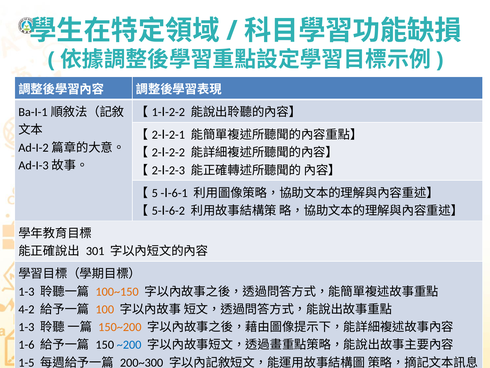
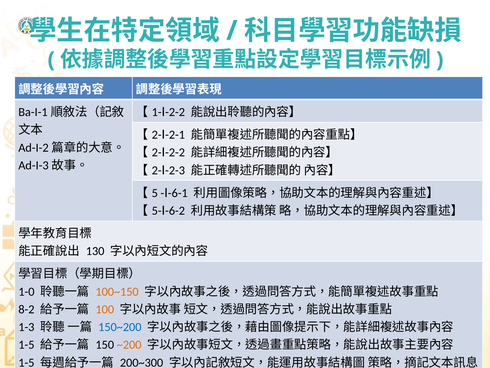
301: 301 -> 130
1-3 at (26, 291): 1-3 -> 1-0
4-2: 4-2 -> 8-2
150~200 colour: orange -> blue
1-6 at (26, 344): 1-6 -> 1-5
~200 colour: blue -> orange
